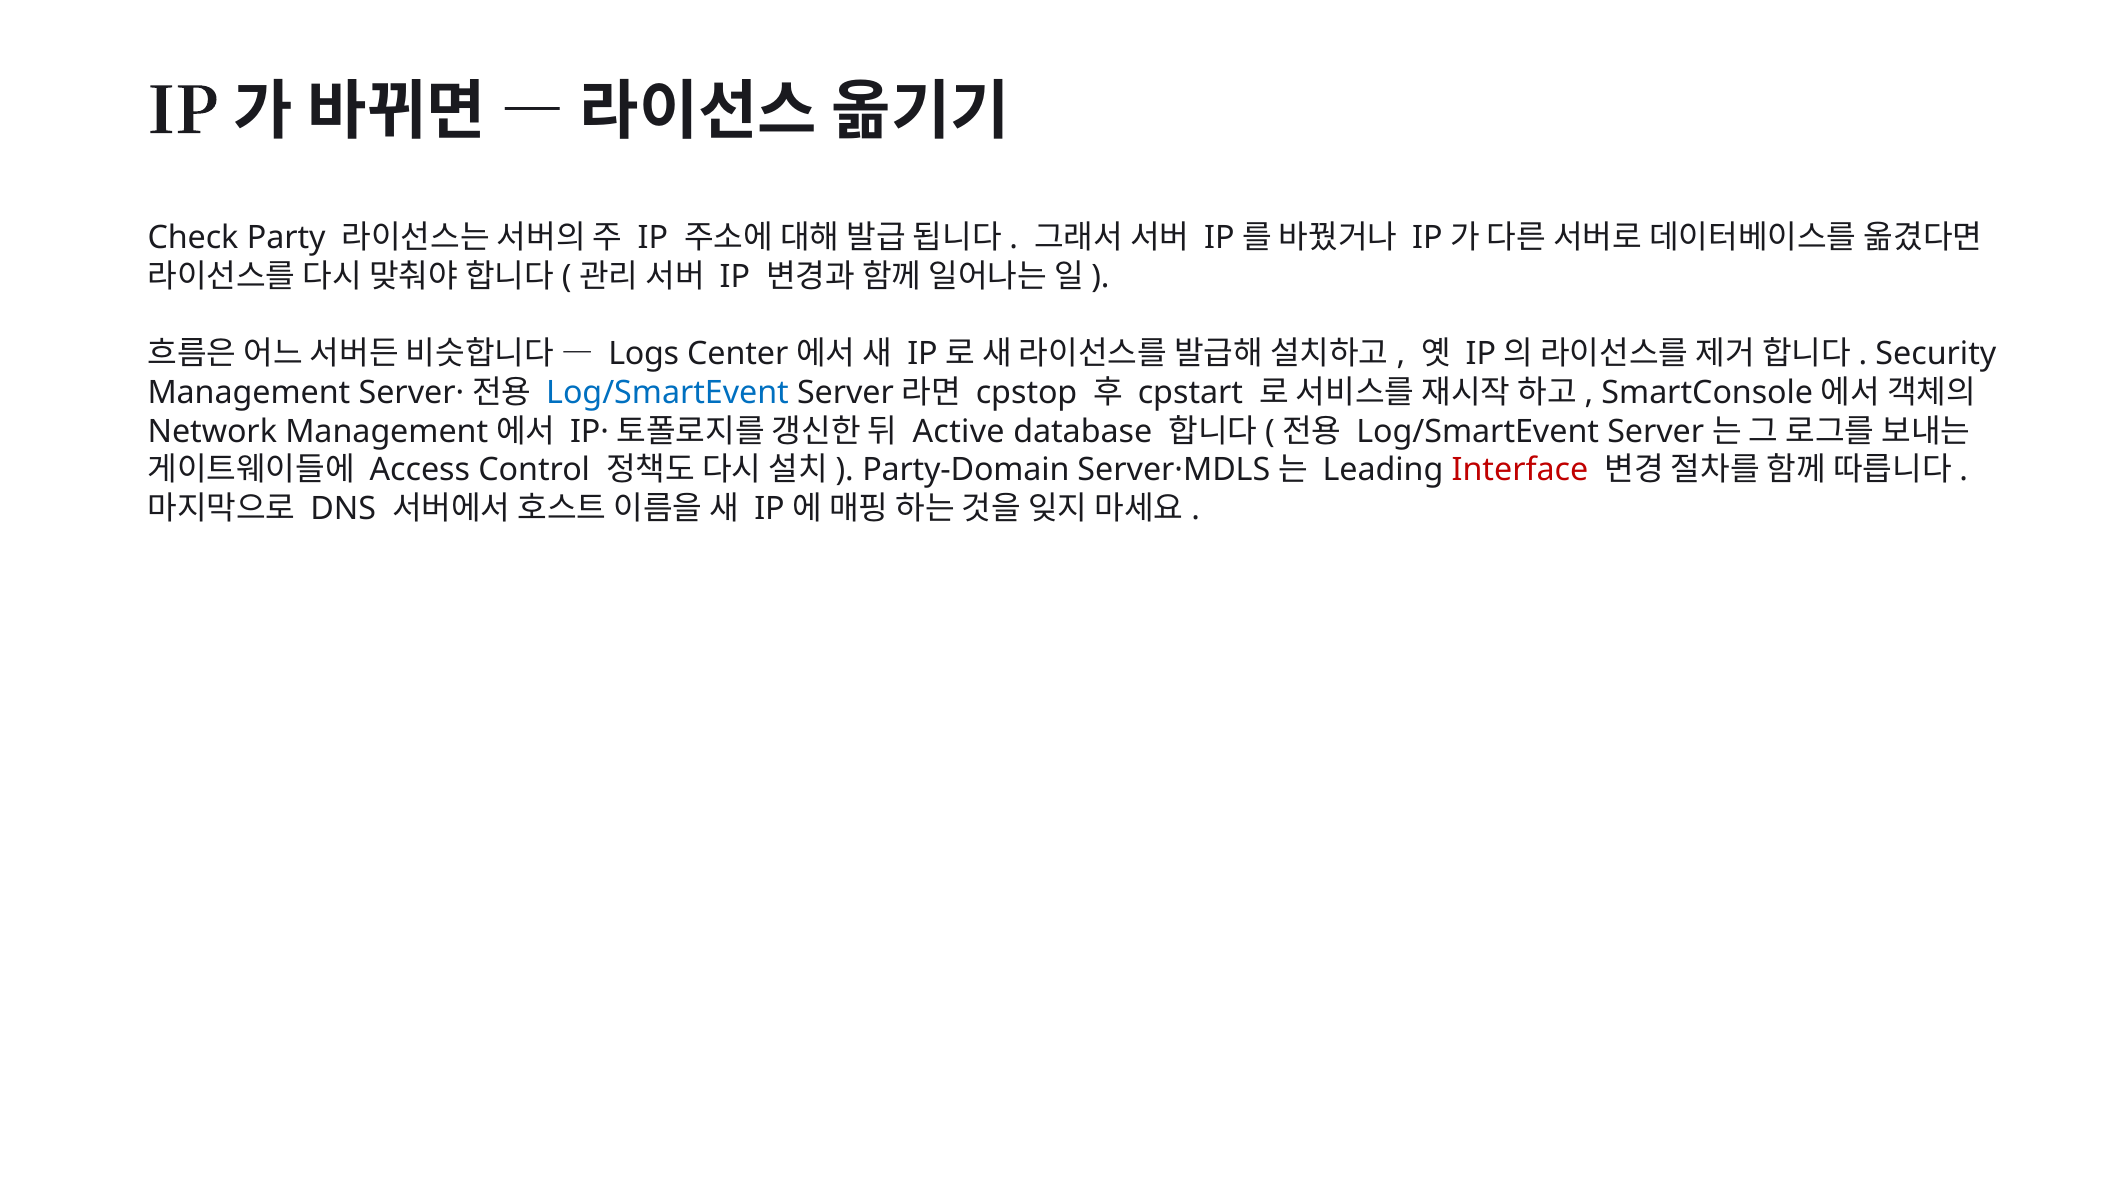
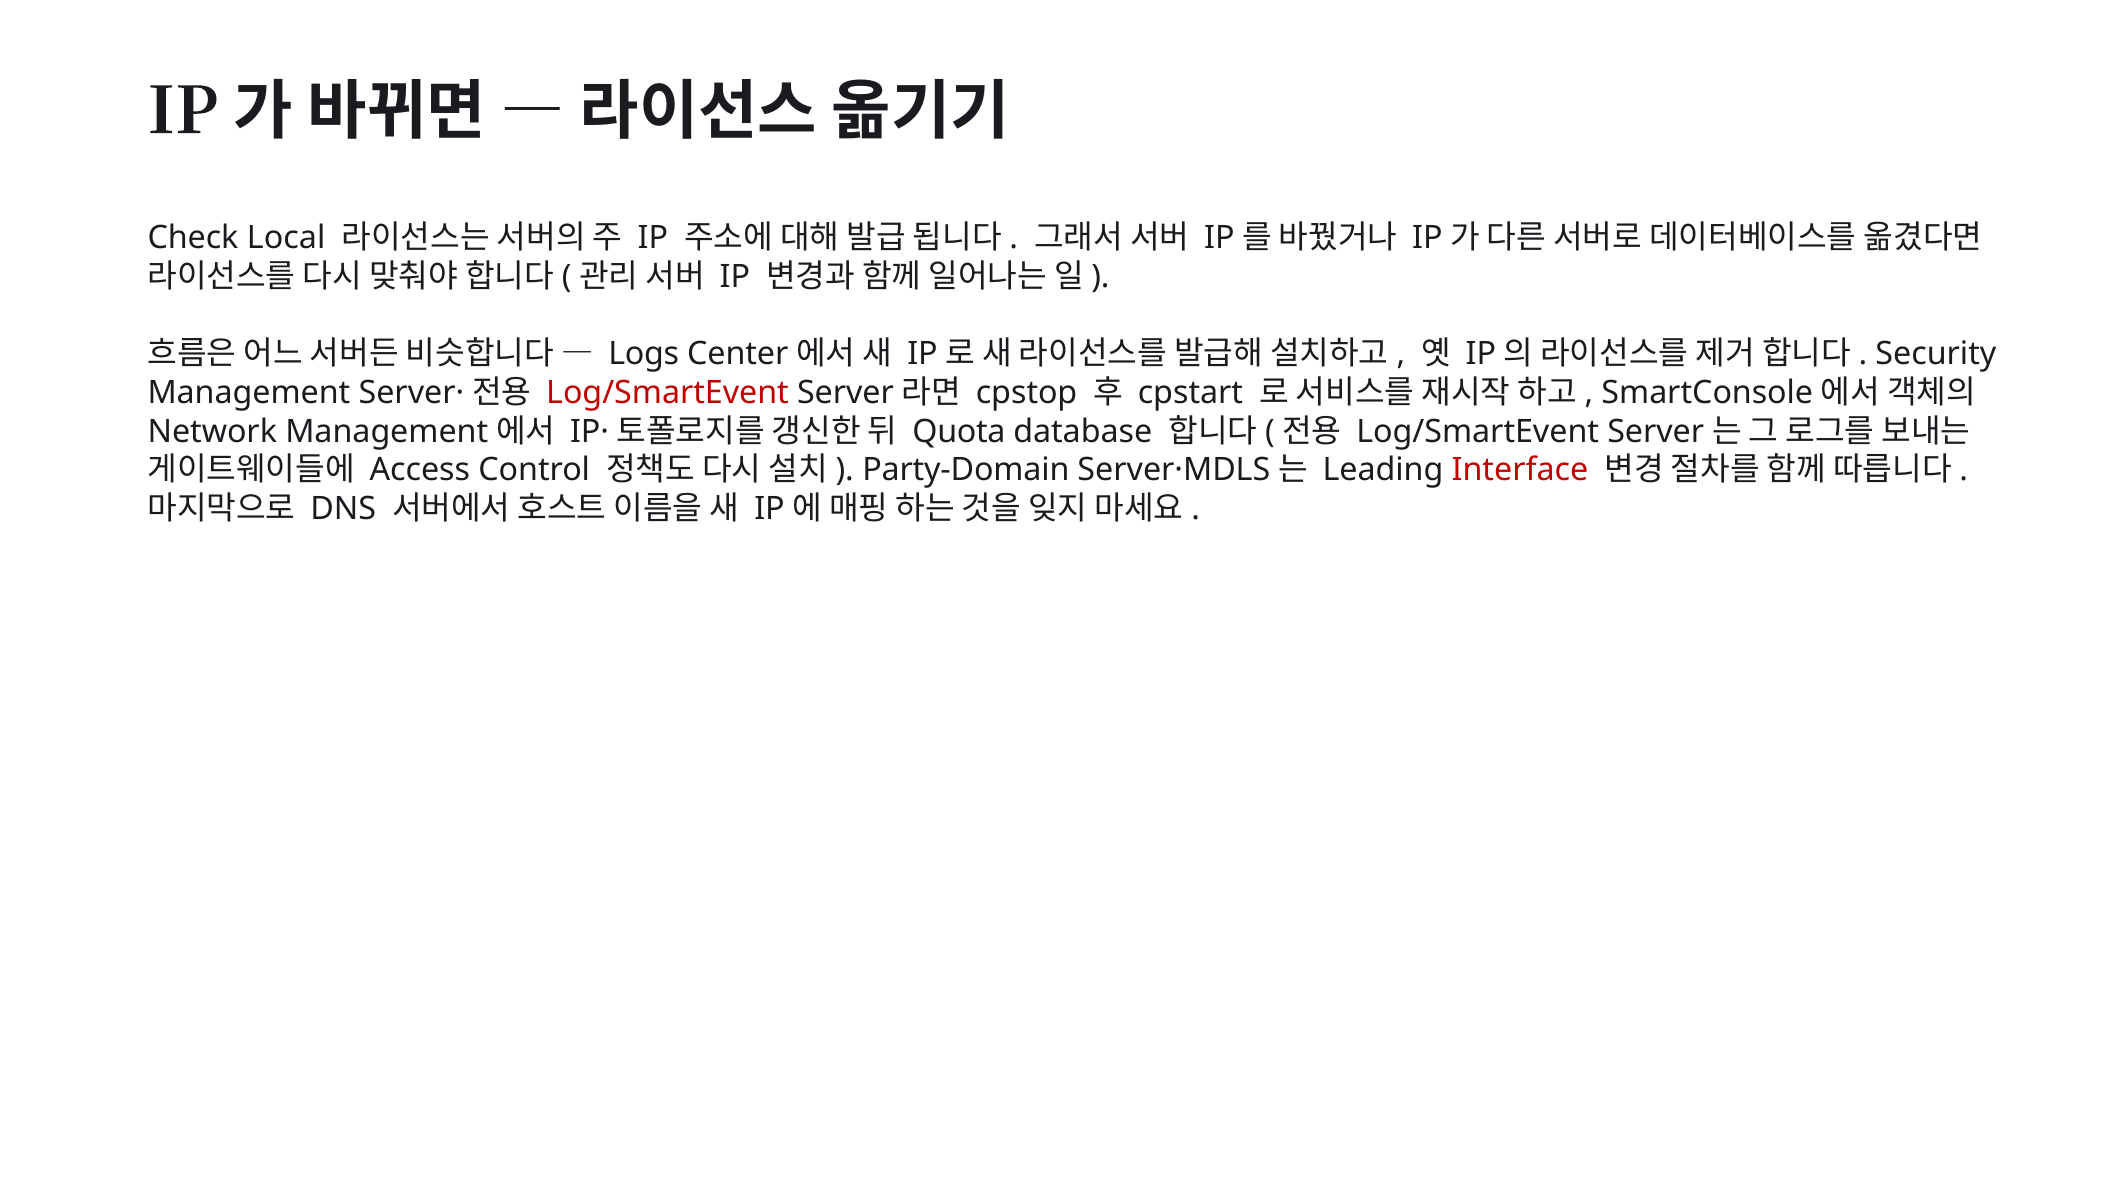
Party: Party -> Local
Log/SmartEvent at (668, 393) colour: blue -> red
Active: Active -> Quota
